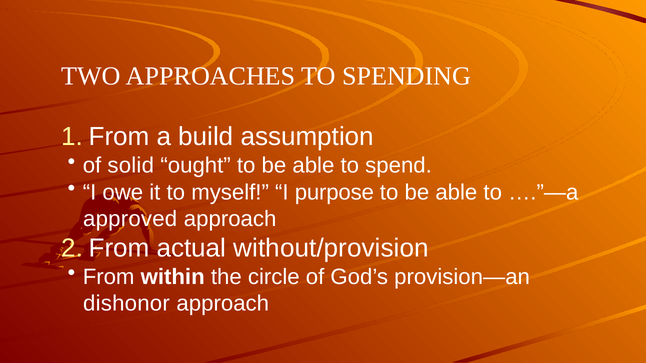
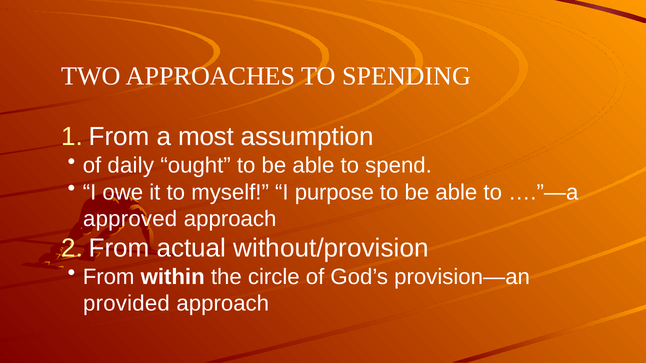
build: build -> most
solid: solid -> daily
dishonor: dishonor -> provided
